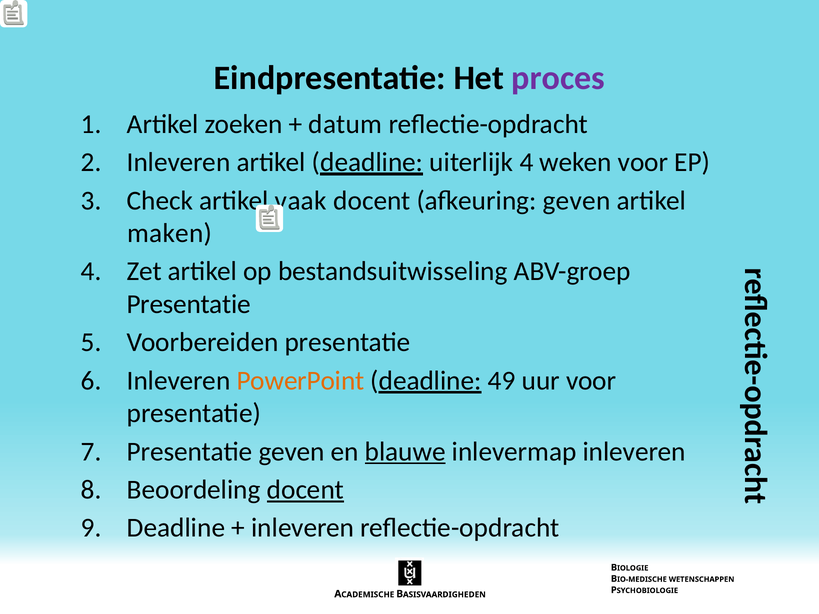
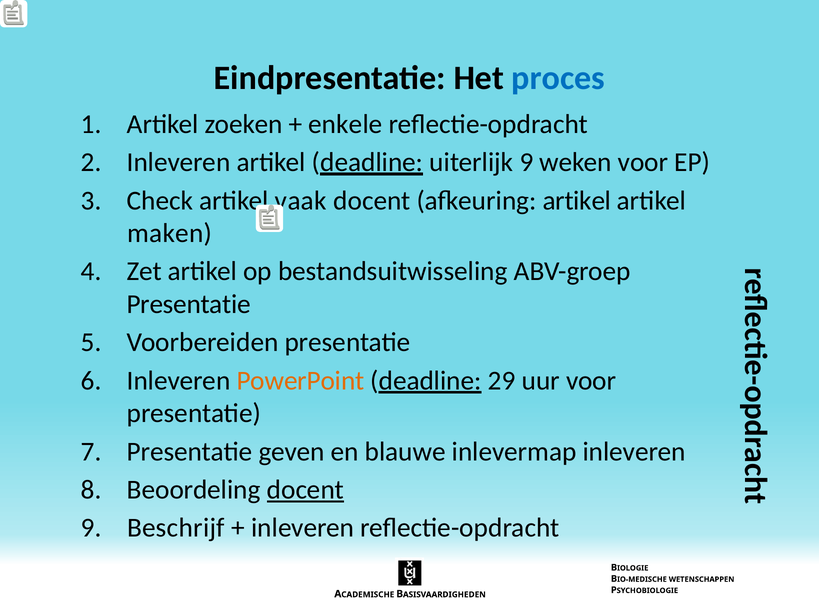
proces colour: purple -> blue
datum: datum -> enkele
uiterlijk 4: 4 -> 9
afkeuring geven: geven -> artikel
49: 49 -> 29
blauwe underline: present -> none
Deadline at (176, 528): Deadline -> Beschrijf
